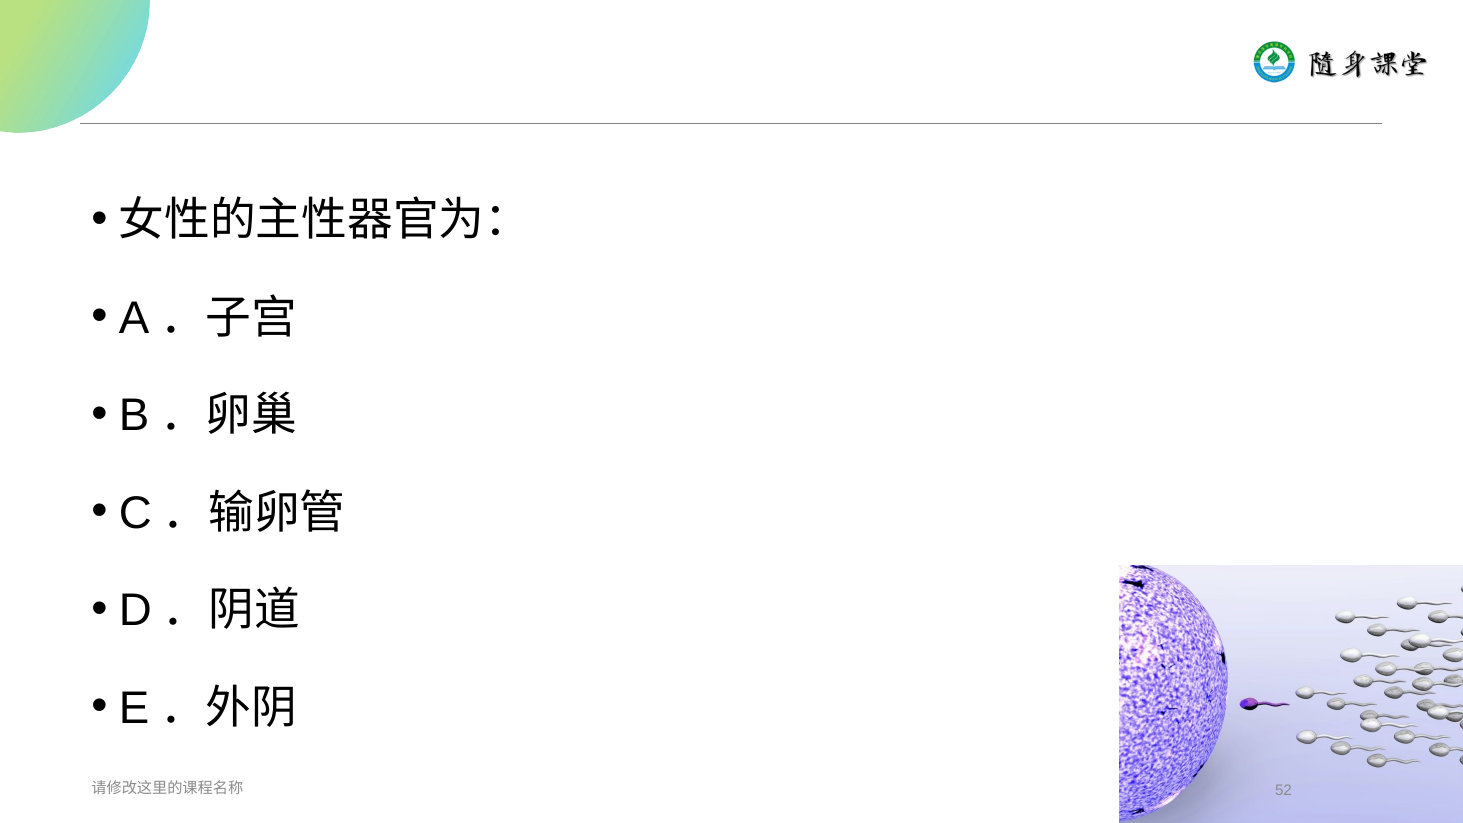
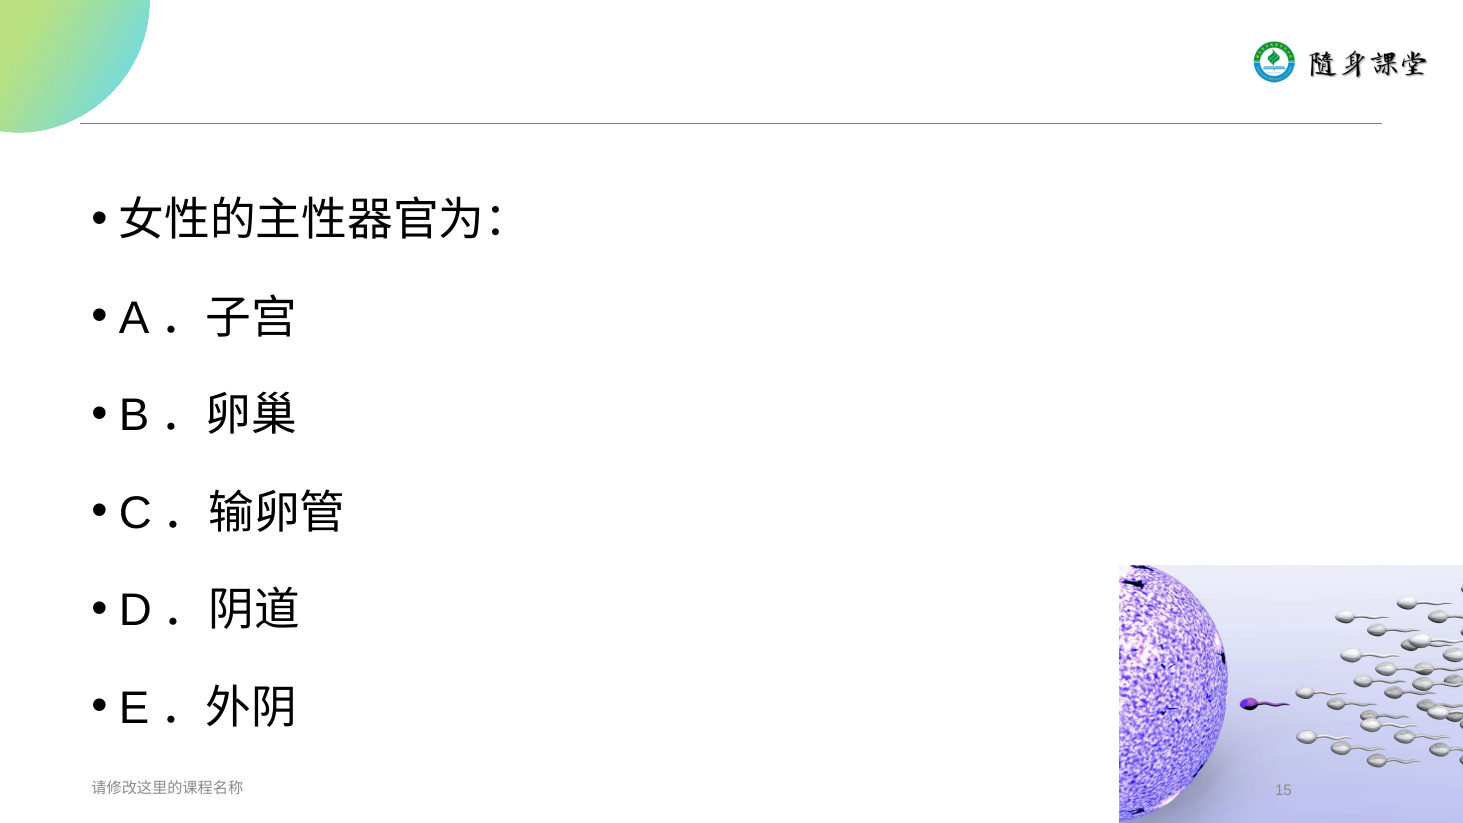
52: 52 -> 15
